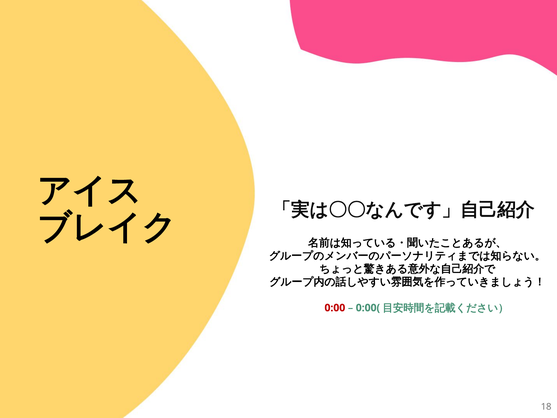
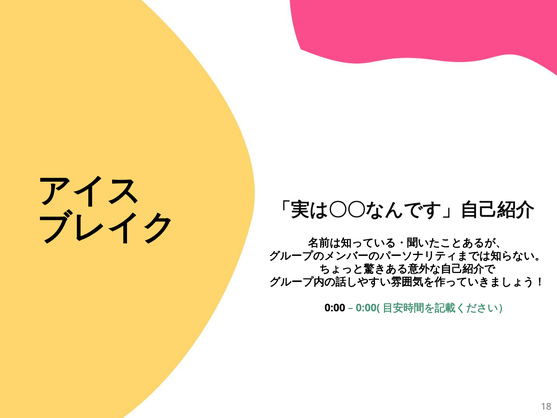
0:00 colour: red -> black
